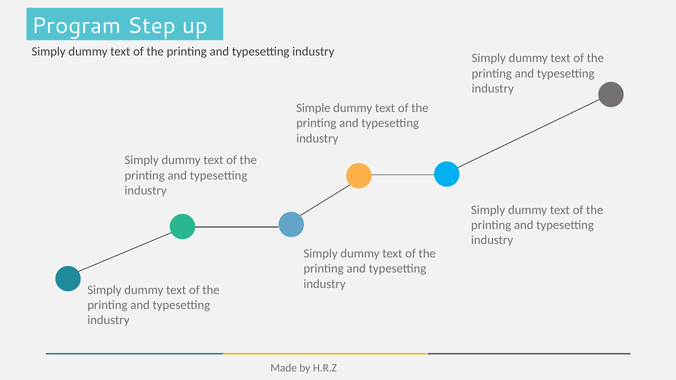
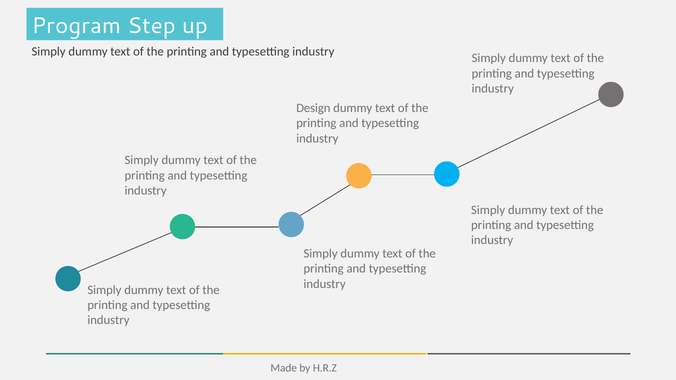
Simple: Simple -> Design
